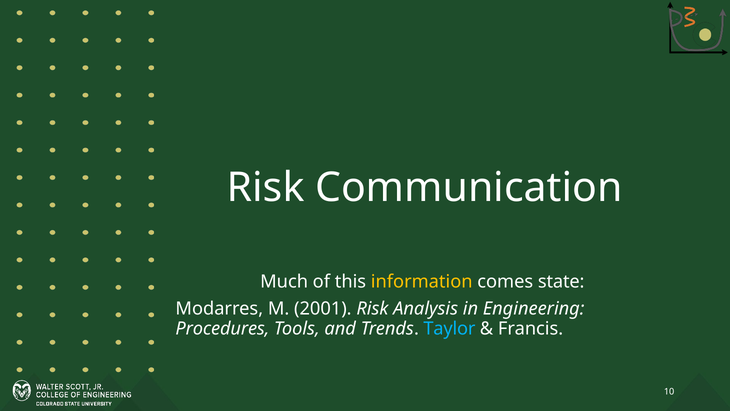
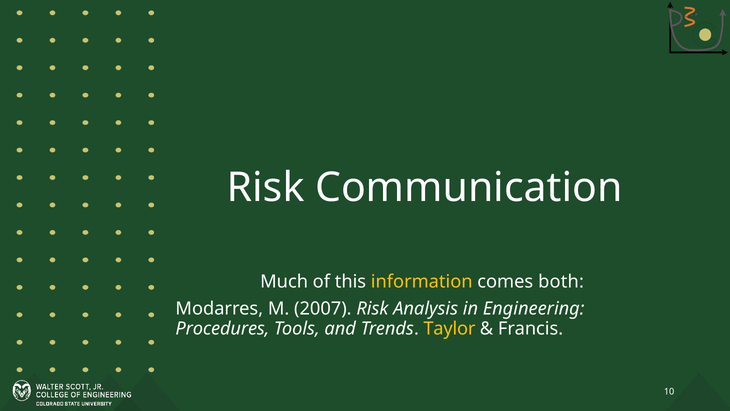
state: state -> both
2001: 2001 -> 2007
Taylor colour: light blue -> yellow
